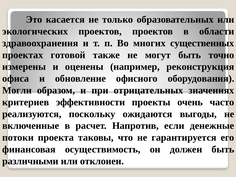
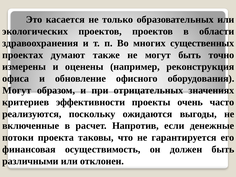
готовой: готовой -> думают
Могли at (17, 90): Могли -> Могут
